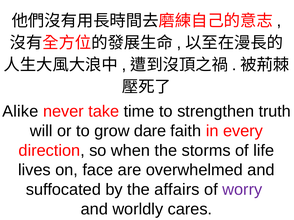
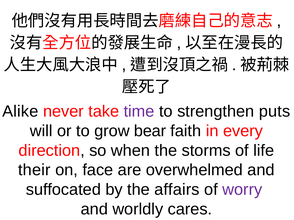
time colour: black -> purple
truth: truth -> puts
dare: dare -> bear
lives: lives -> their
